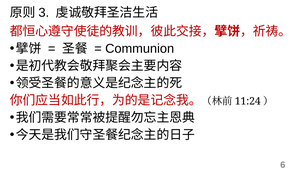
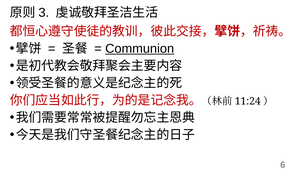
Communion underline: none -> present
